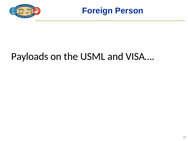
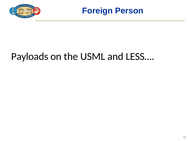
VISA…: VISA… -> LESS…
